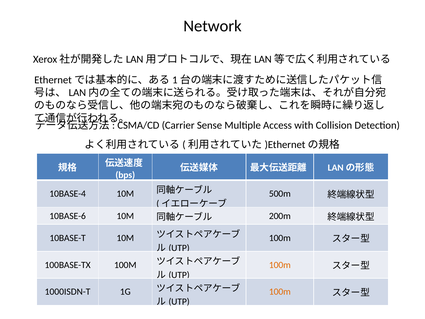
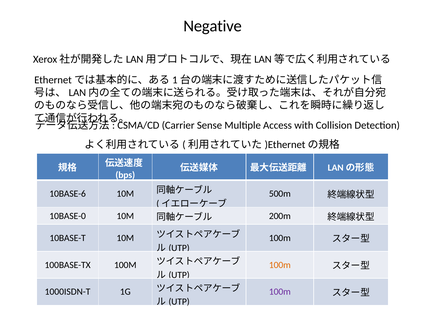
Network: Network -> Negative
10BASE-4: 10BASE-4 -> 10BASE-6
10BASE-6: 10BASE-6 -> 10BASE-0
100m at (280, 292) colour: orange -> purple
